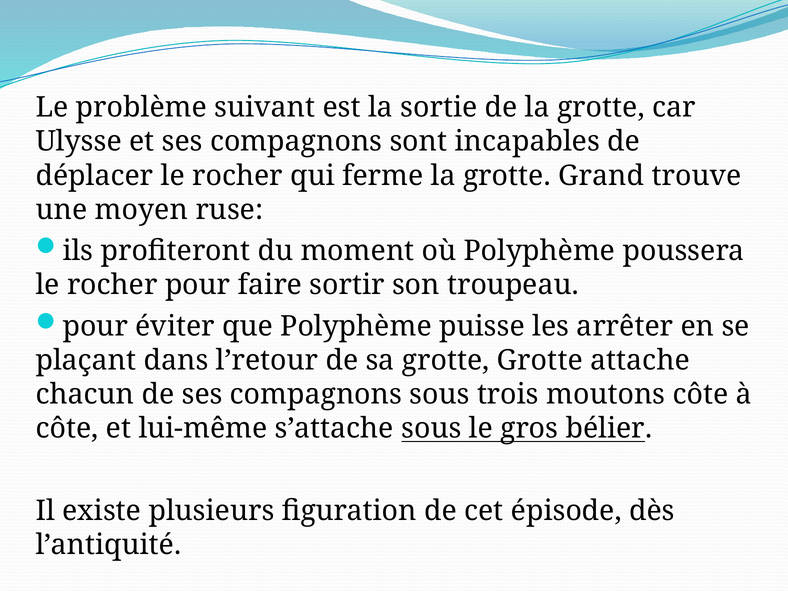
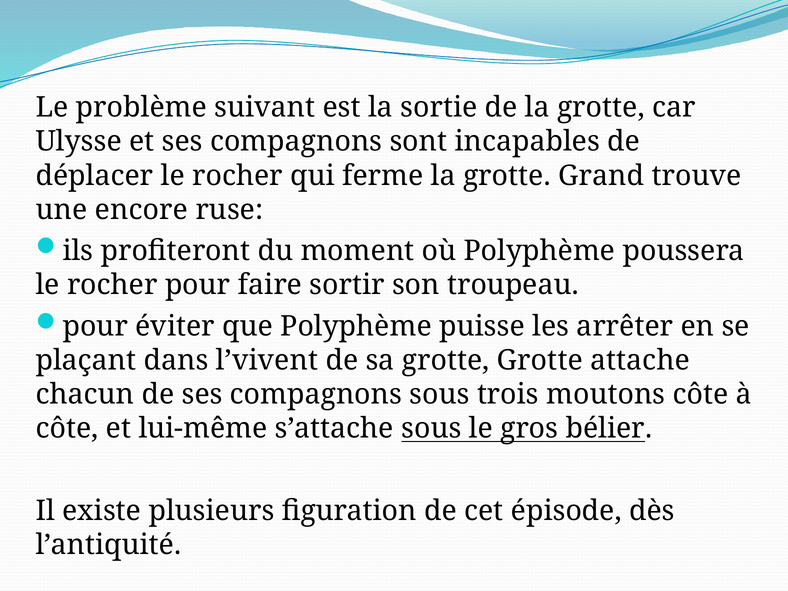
moyen: moyen -> encore
l’retour: l’retour -> l’vivent
